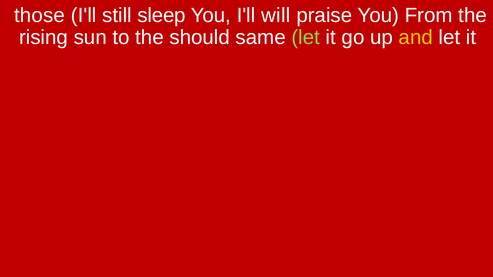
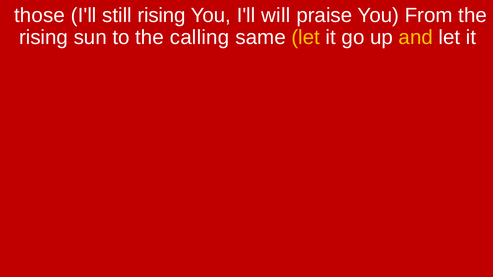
still sleep: sleep -> rising
should: should -> calling
let at (306, 37) colour: light green -> yellow
